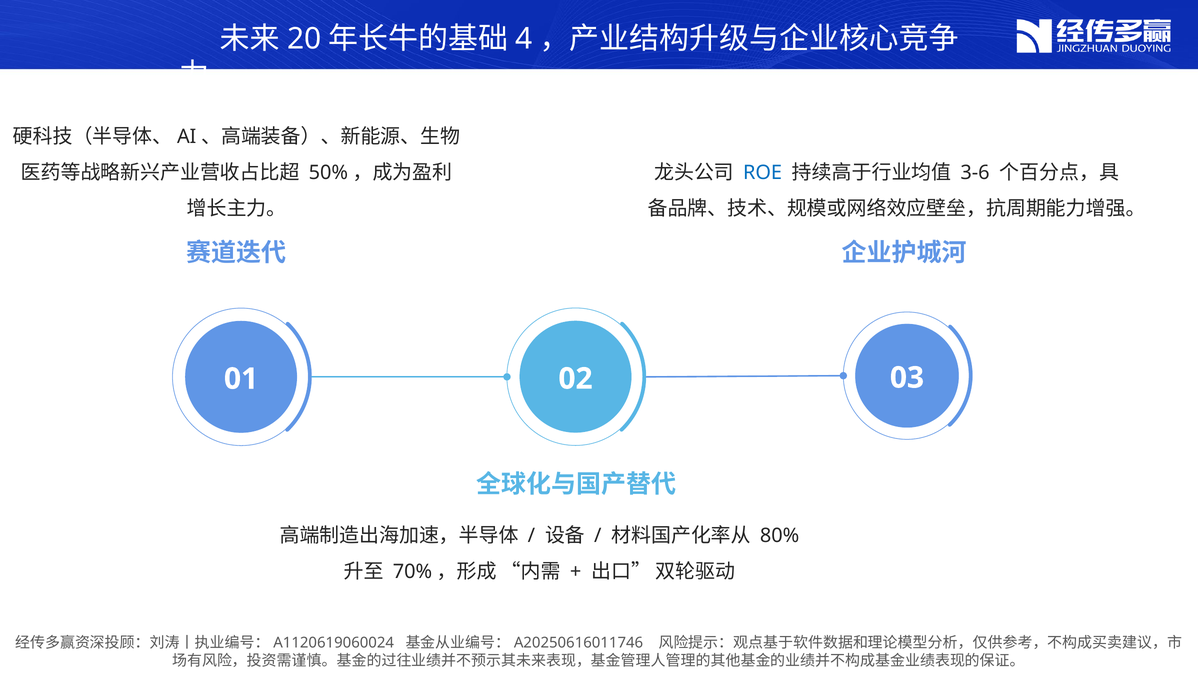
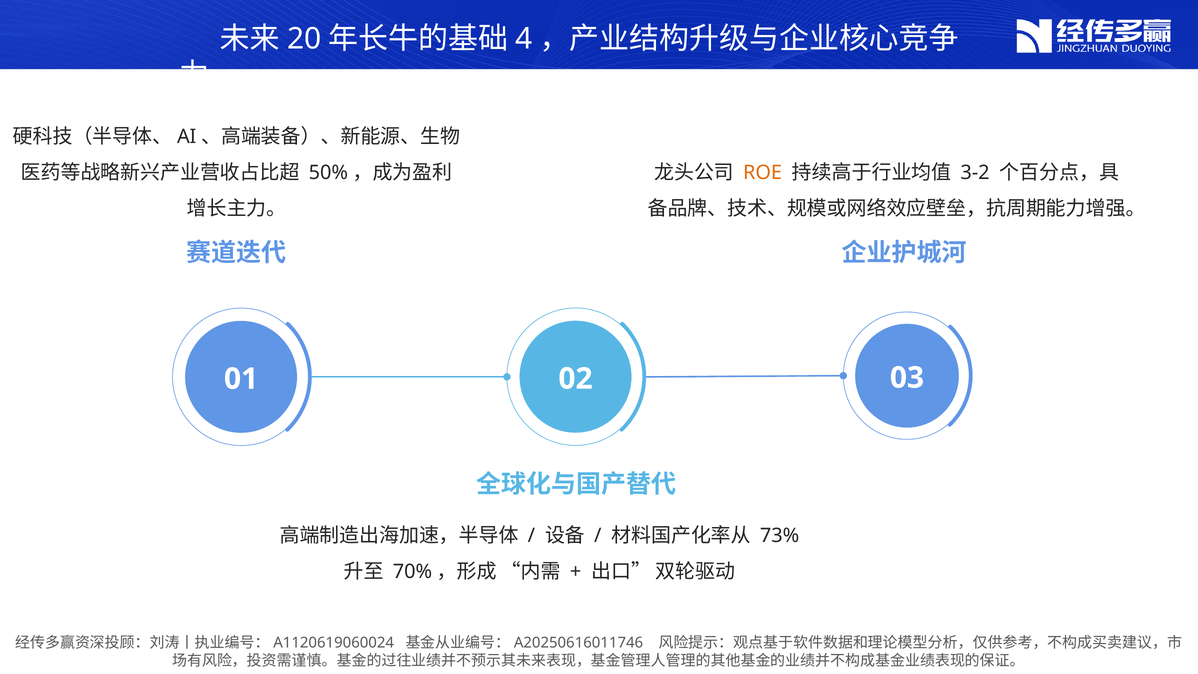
ROE colour: blue -> orange
3-6: 3-6 -> 3-2
80%: 80% -> 73%
